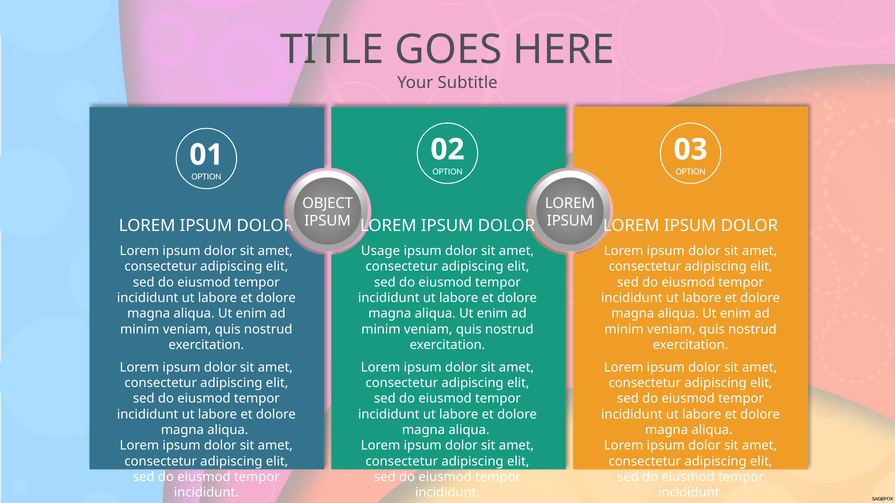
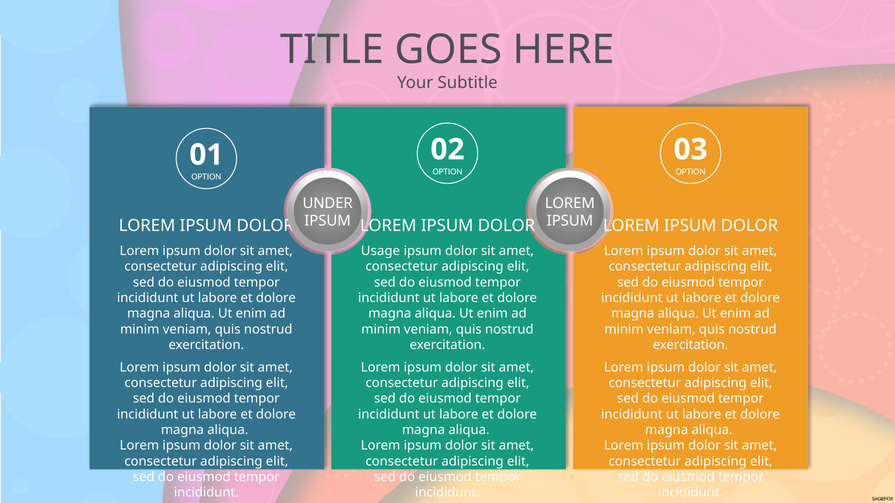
OBJECT: OBJECT -> UNDER
